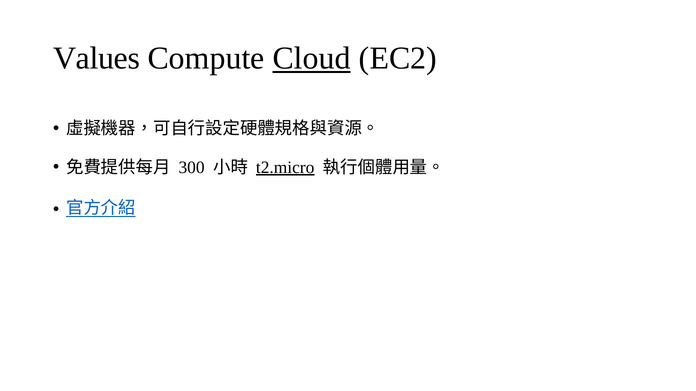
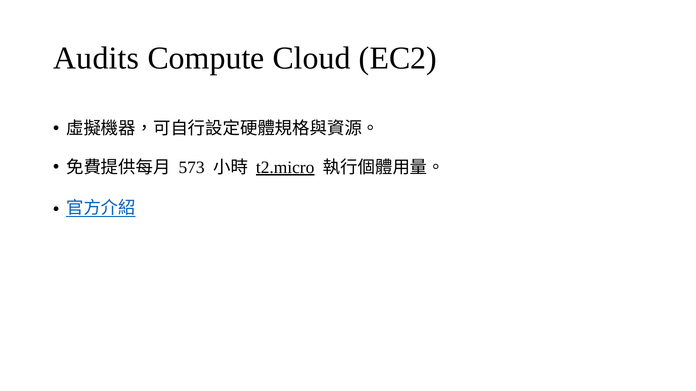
Values: Values -> Audits
Cloud underline: present -> none
300: 300 -> 573
